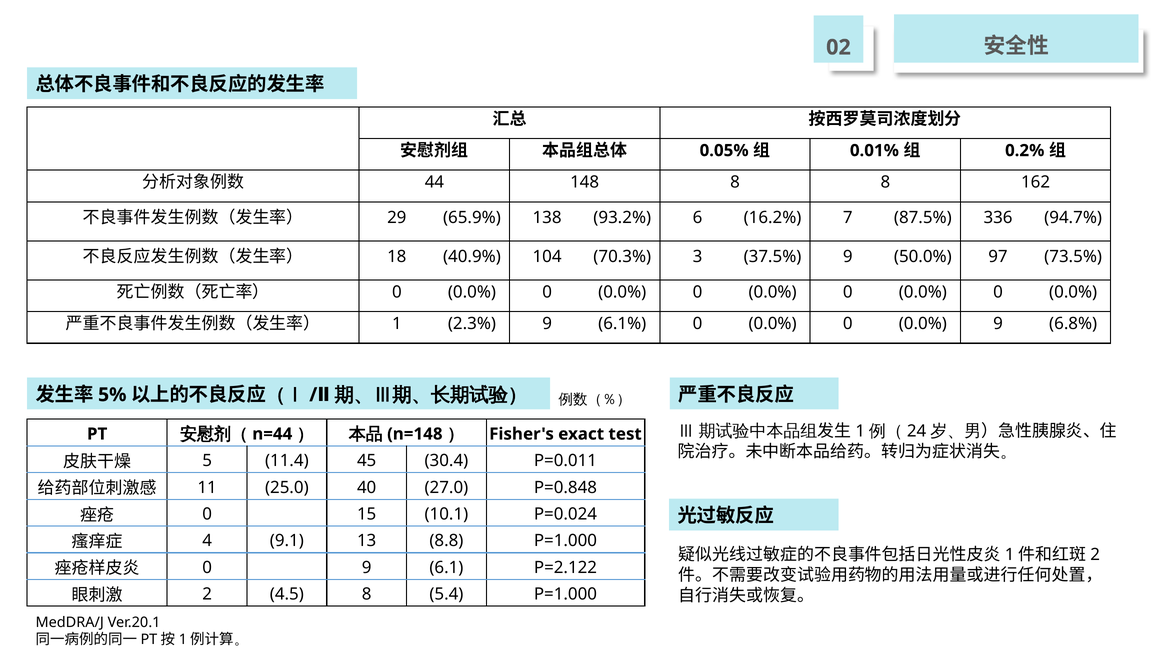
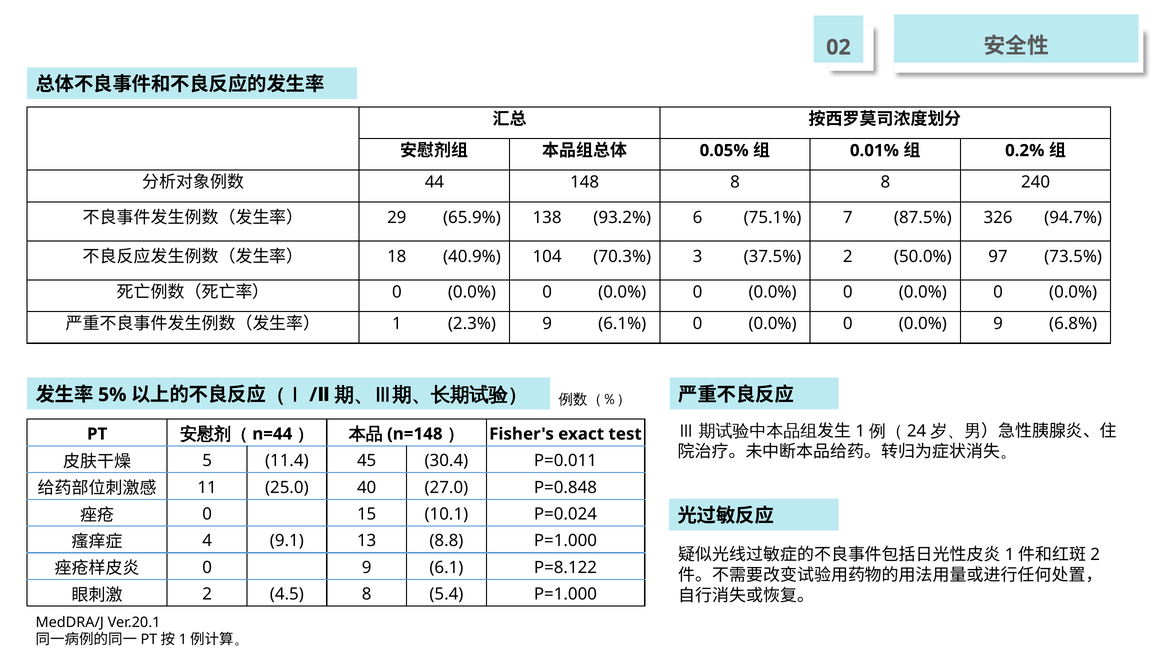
162: 162 -> 240
16.2%: 16.2% -> 75.1%
336: 336 -> 326
37.5% 9: 9 -> 2
P=2.122: P=2.122 -> P=8.122
